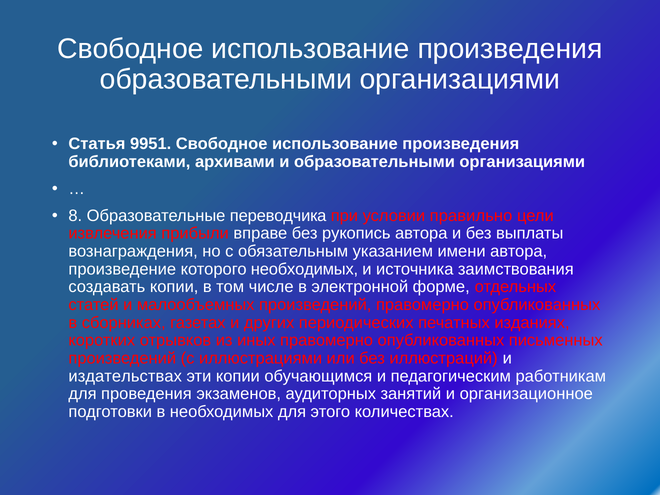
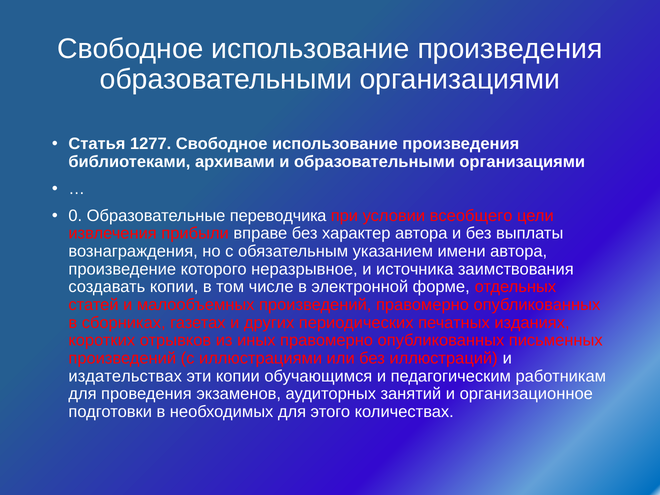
9951: 9951 -> 1277
8: 8 -> 0
правильно: правильно -> всеобщего
рукопись: рукопись -> характер
которого необходимых: необходимых -> неразрывное
